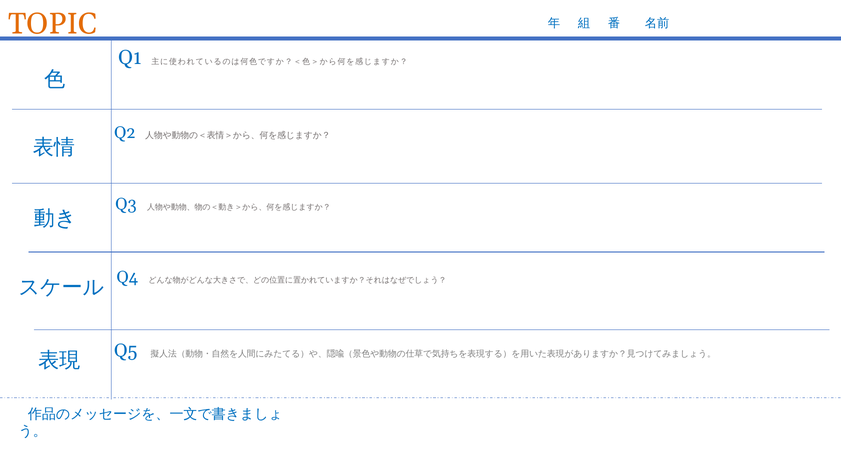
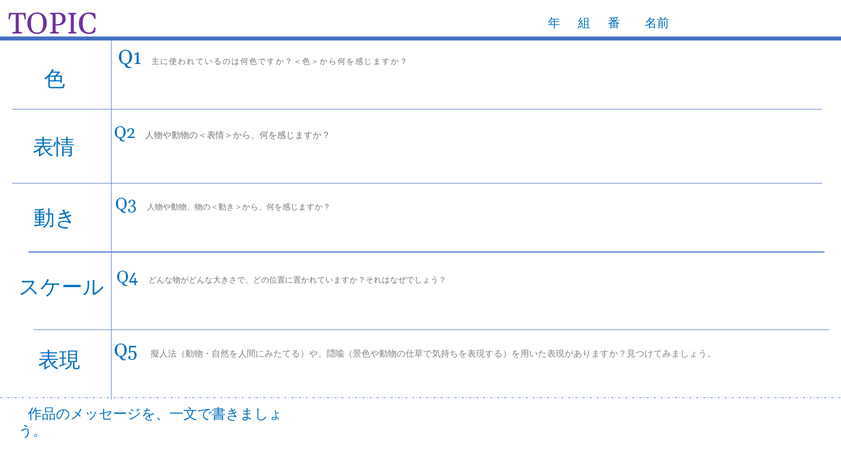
TOPIC colour: orange -> purple
